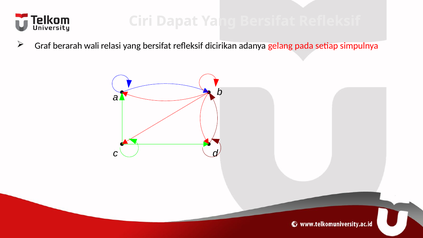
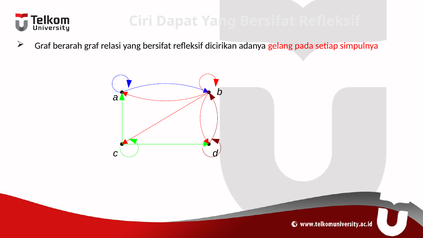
berarah wali: wali -> graf
